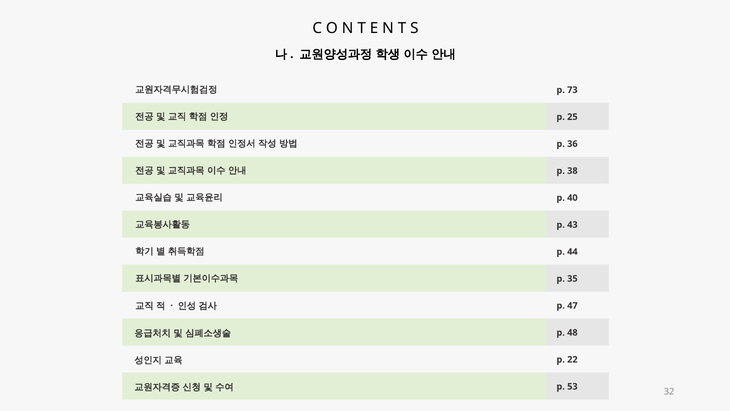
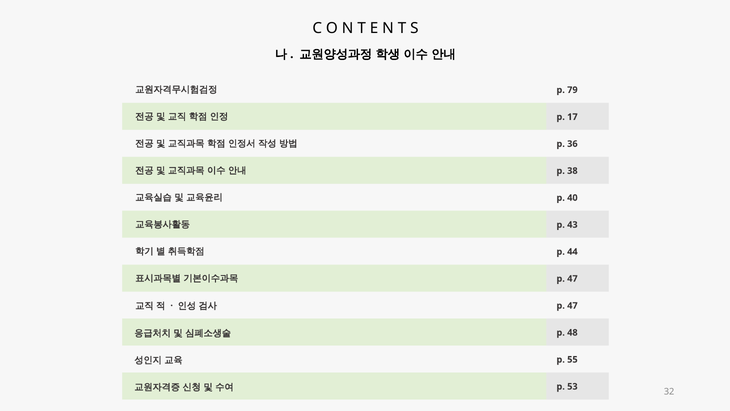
73: 73 -> 79
25: 25 -> 17
35 at (572, 278): 35 -> 47
22: 22 -> 55
